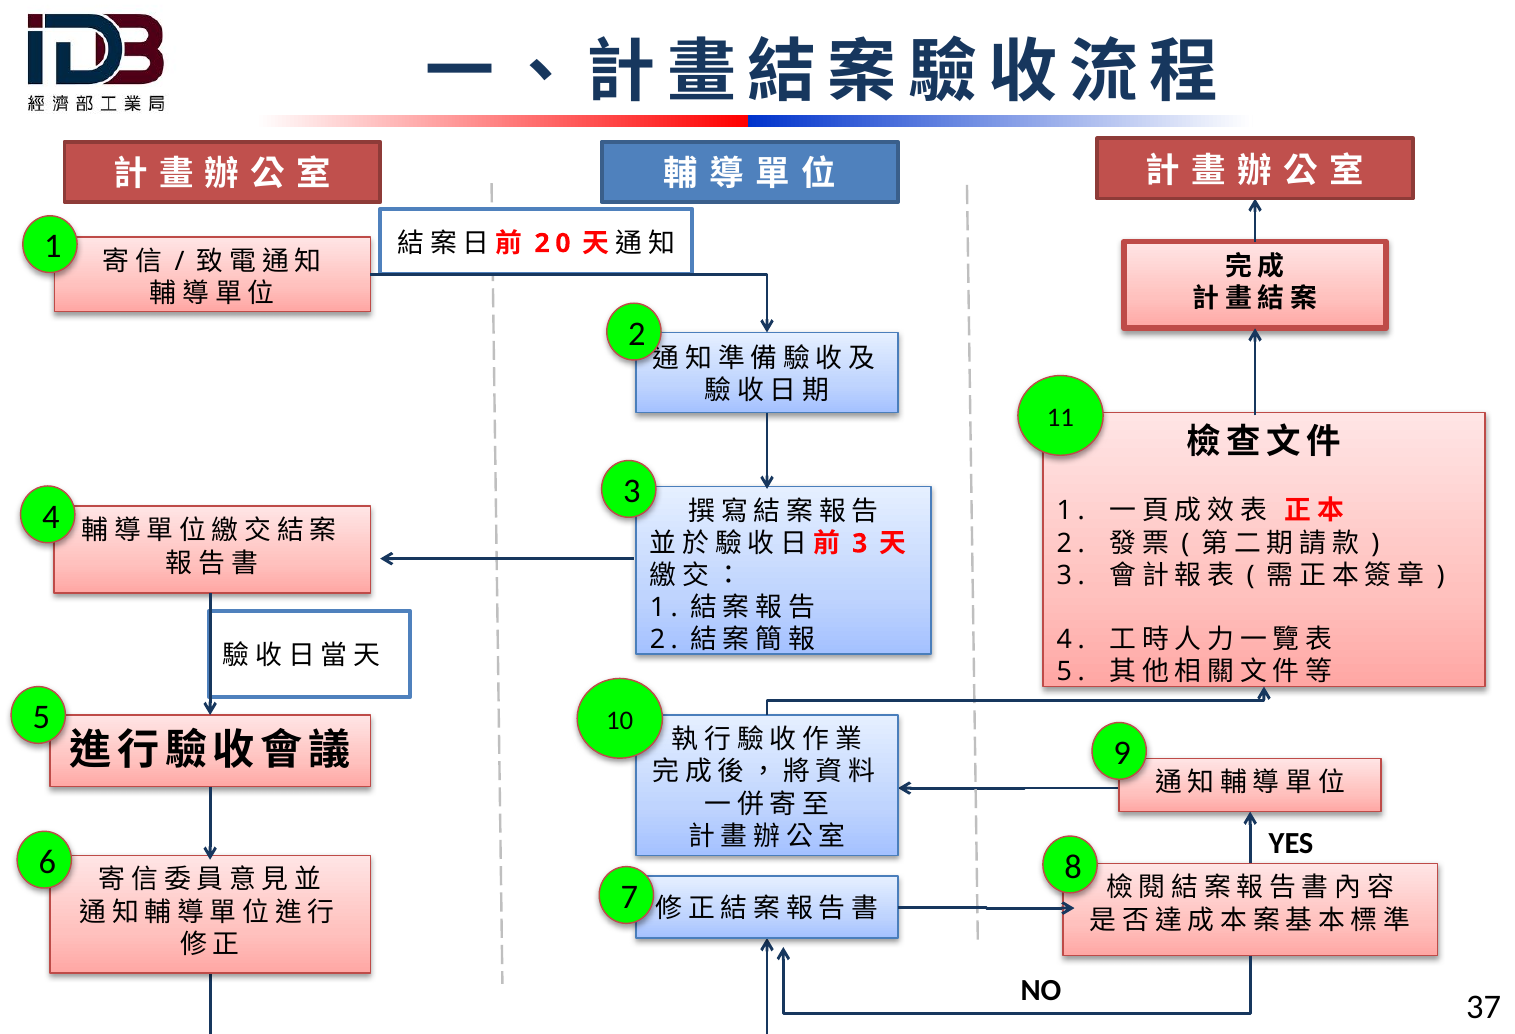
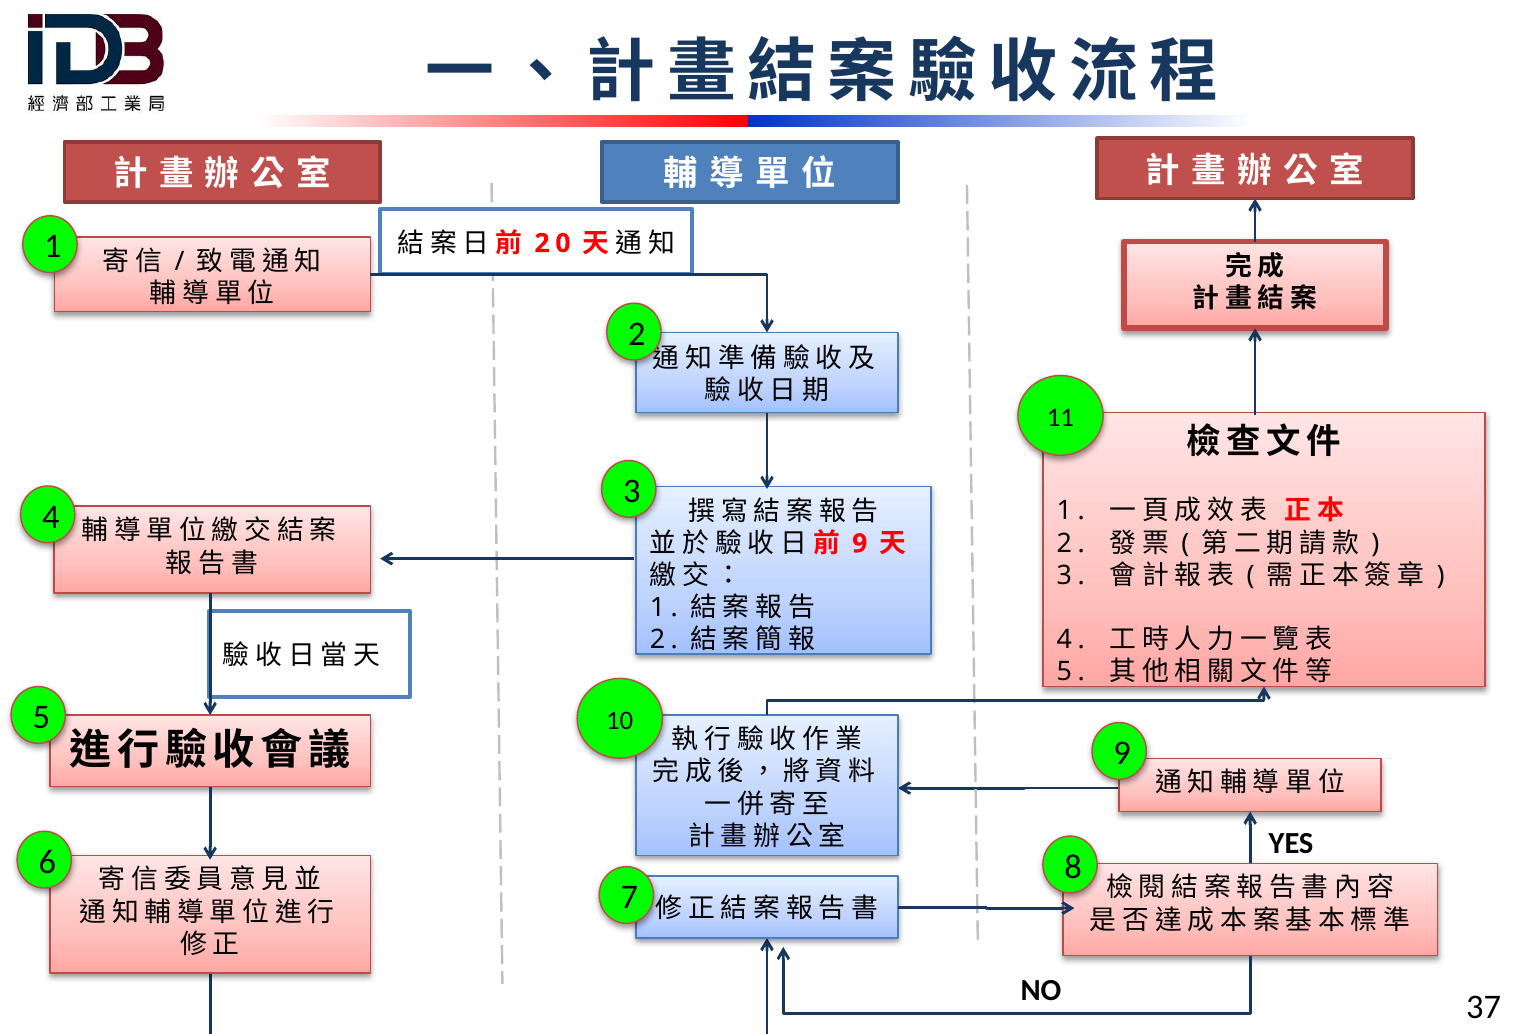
3 at (860, 544): 3 -> 9
